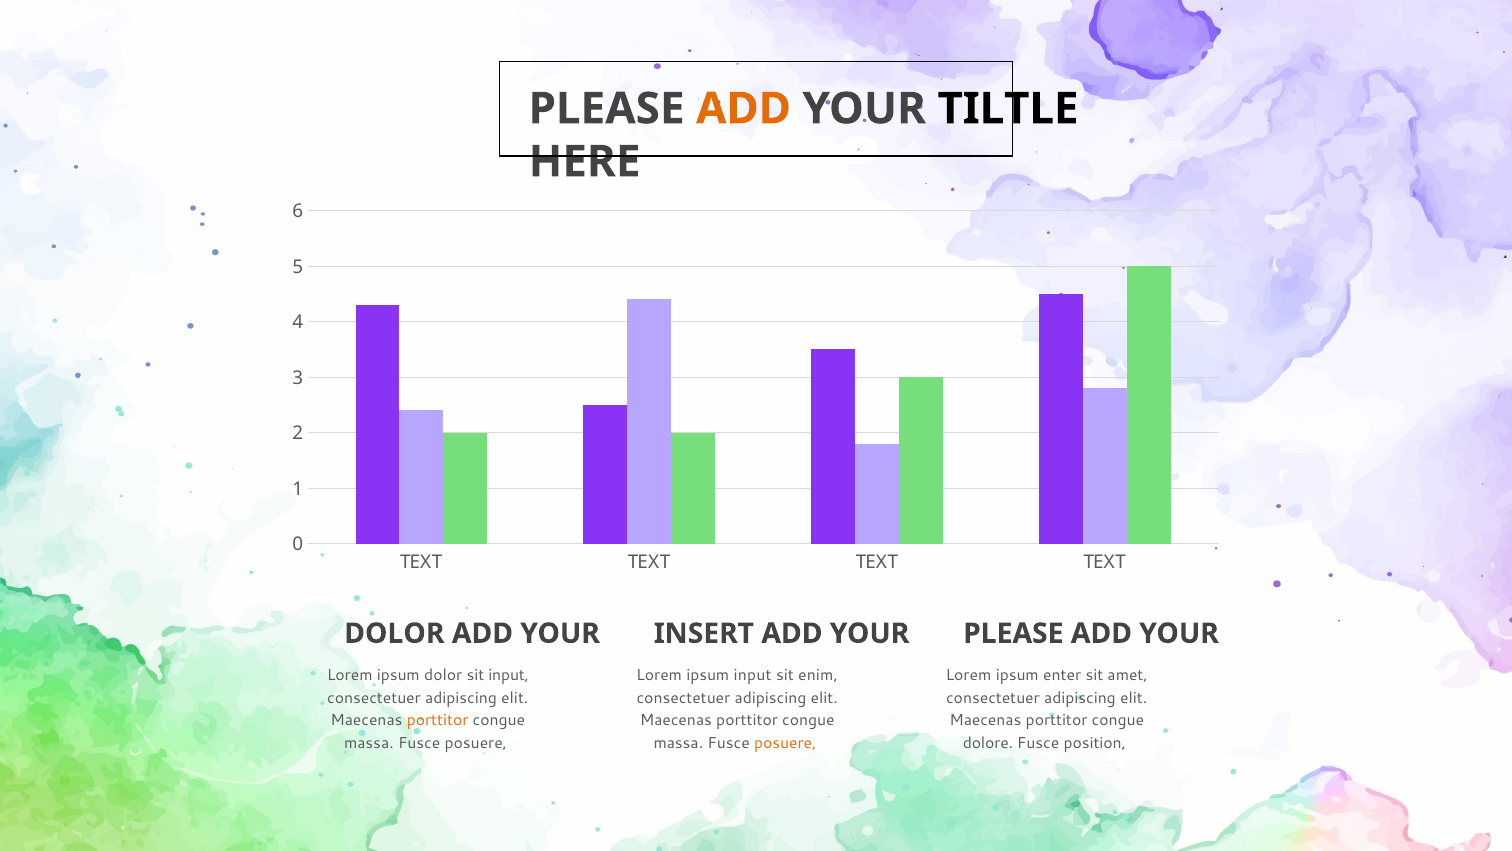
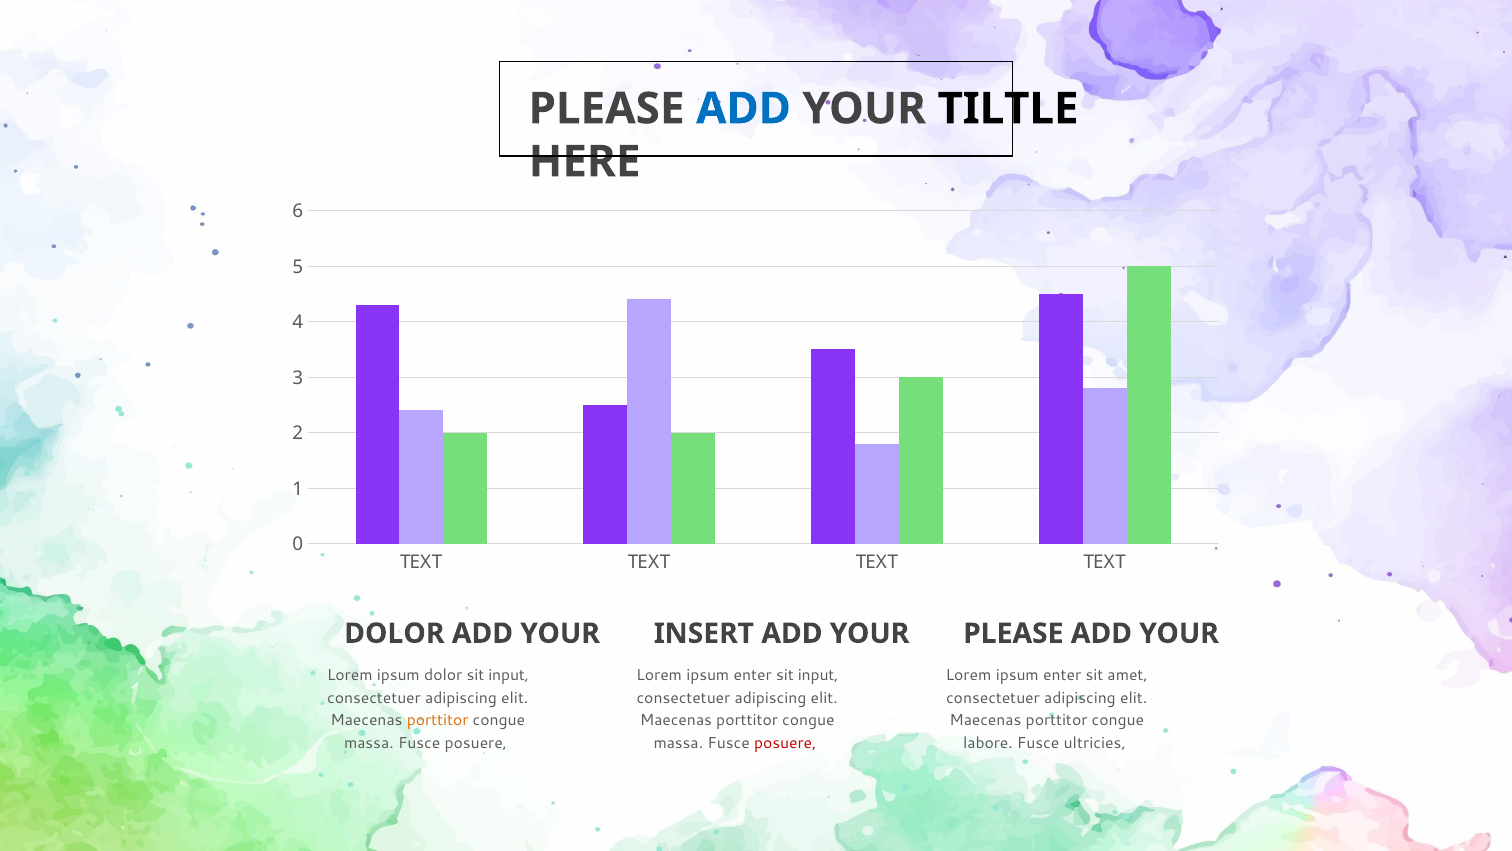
ADD at (743, 109) colour: orange -> blue
input at (753, 675): input -> enter
enim at (818, 675): enim -> input
posuere at (785, 743) colour: orange -> red
dolore: dolore -> labore
position: position -> ultricies
